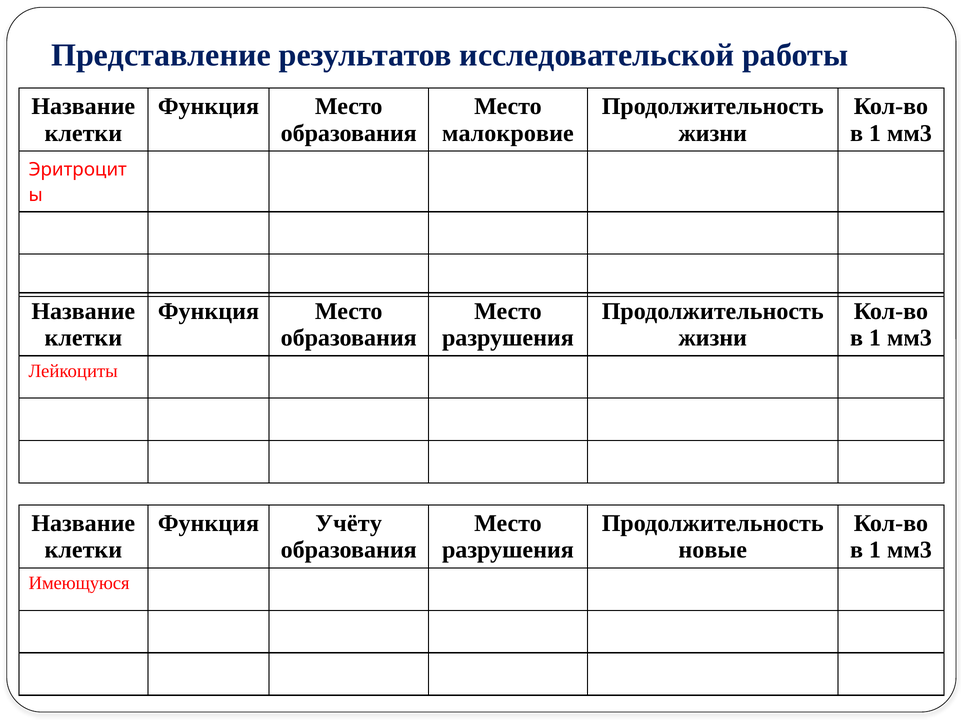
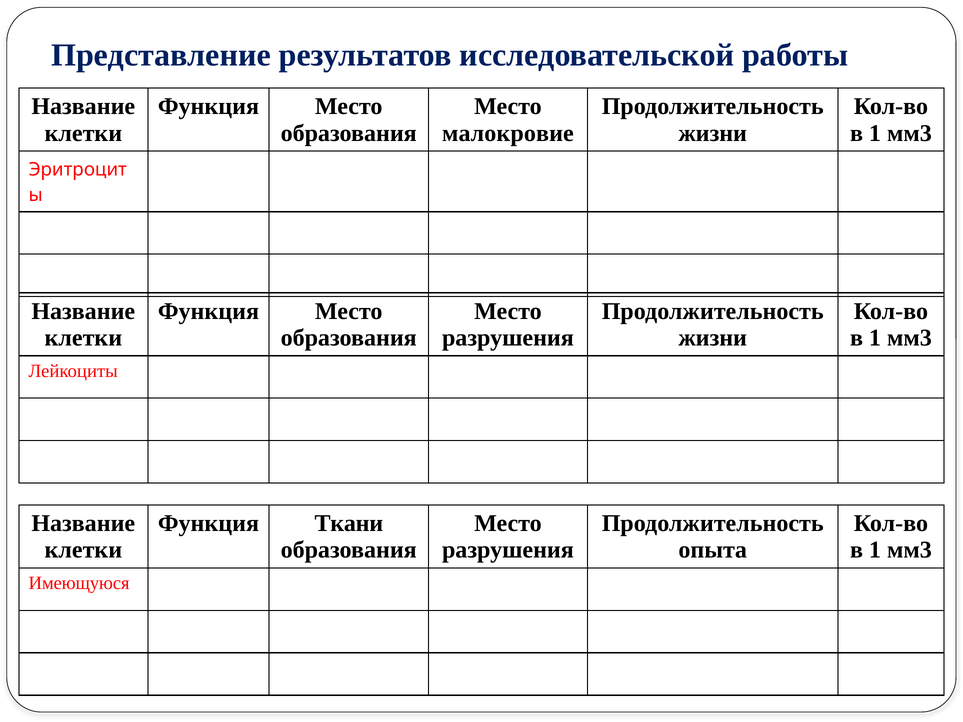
Учёту: Учёту -> Ткани
новые: новые -> опыта
